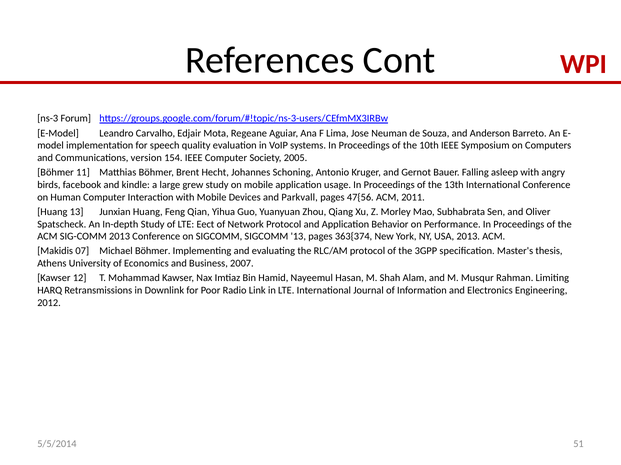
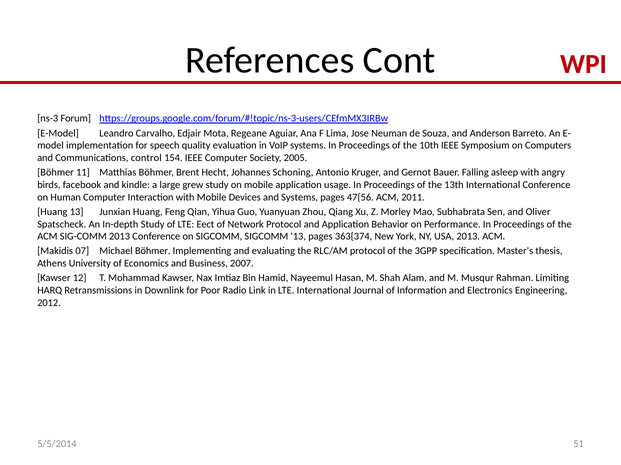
version: version -> control
and Parkvall: Parkvall -> Systems
